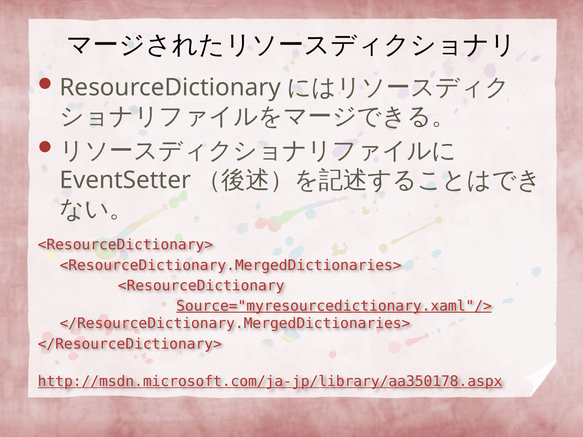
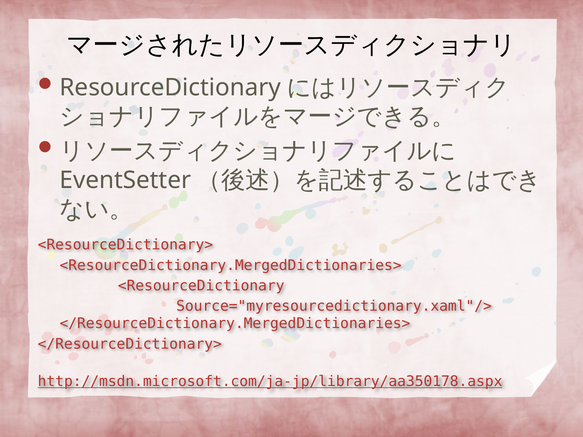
Source="myresourcedictionary.xaml"/> underline: present -> none
